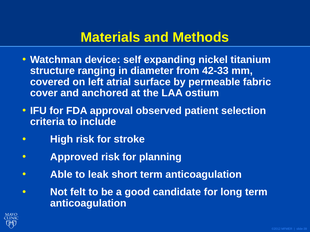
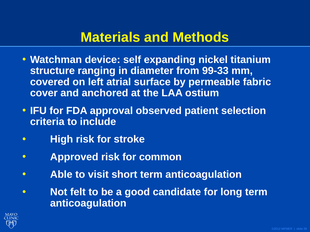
42-33: 42-33 -> 99-33
planning: planning -> common
leak: leak -> visit
